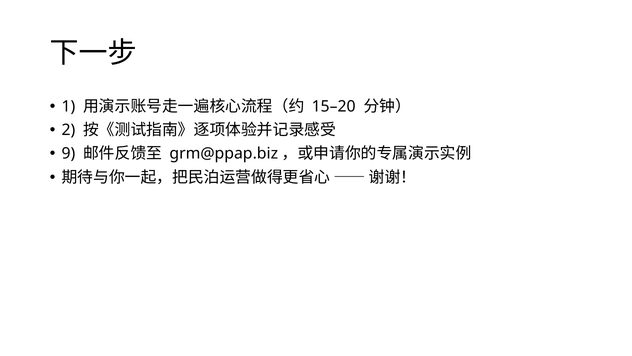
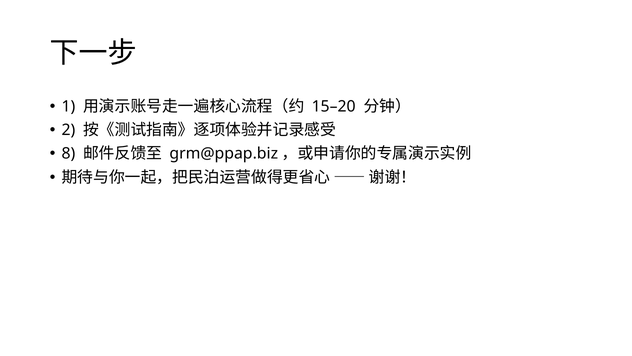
9: 9 -> 8
